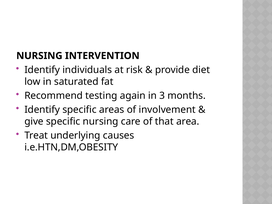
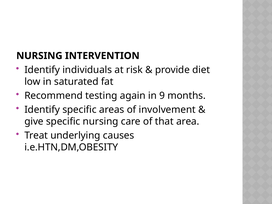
3: 3 -> 9
